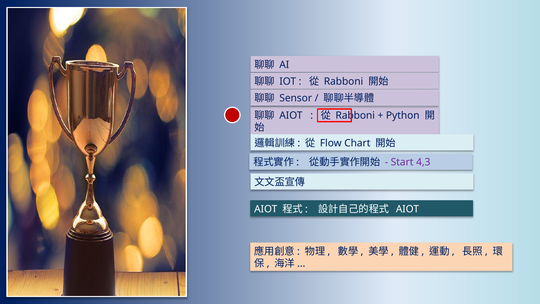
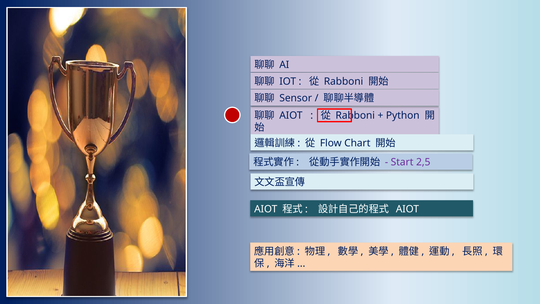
4,3: 4,3 -> 2,5
